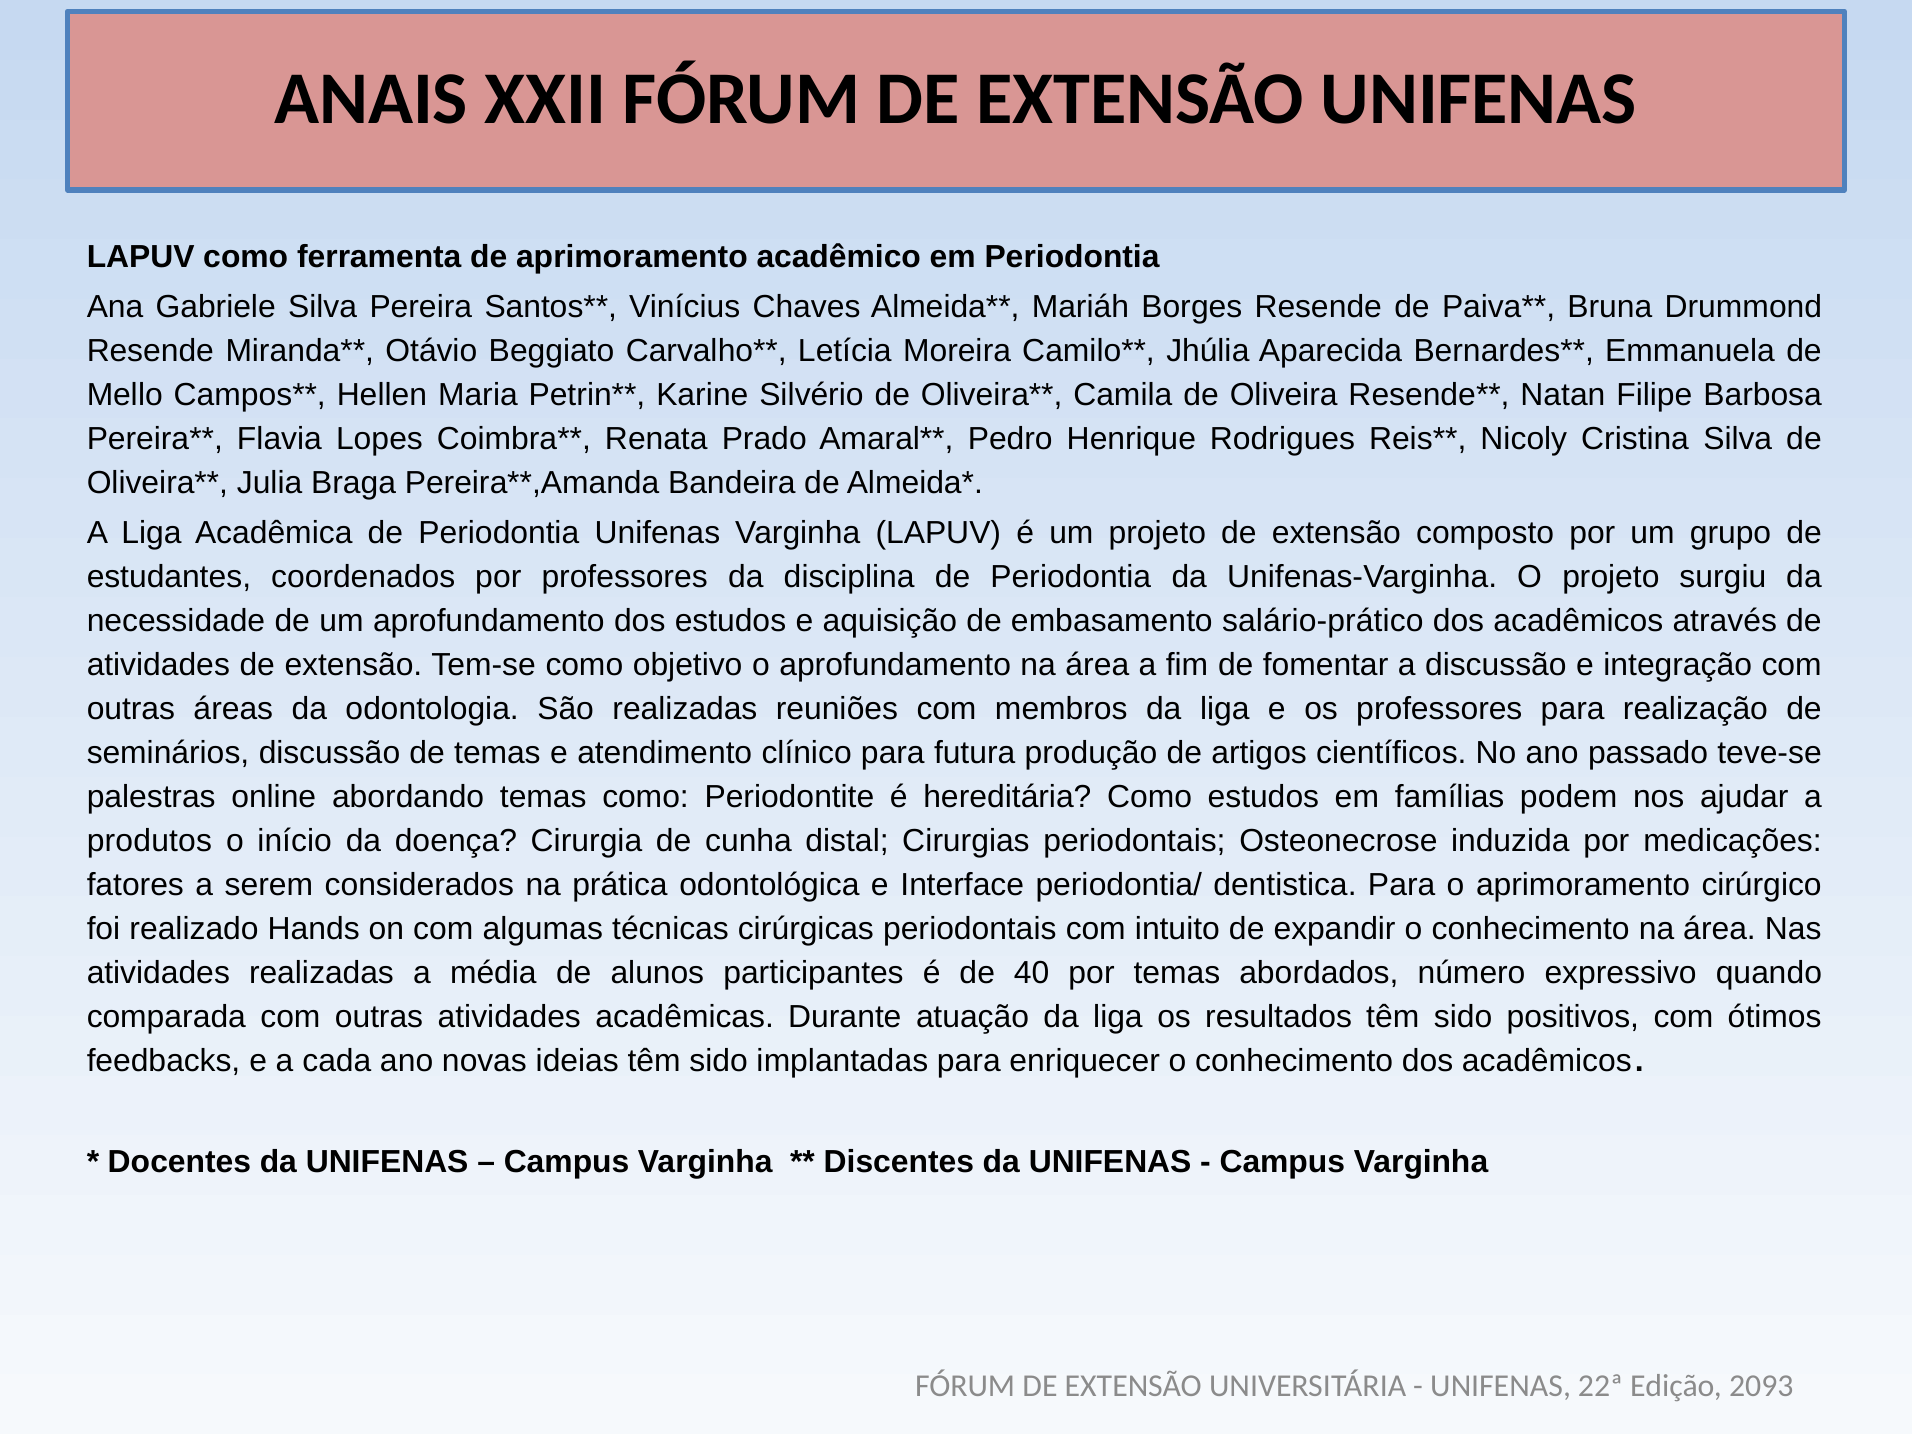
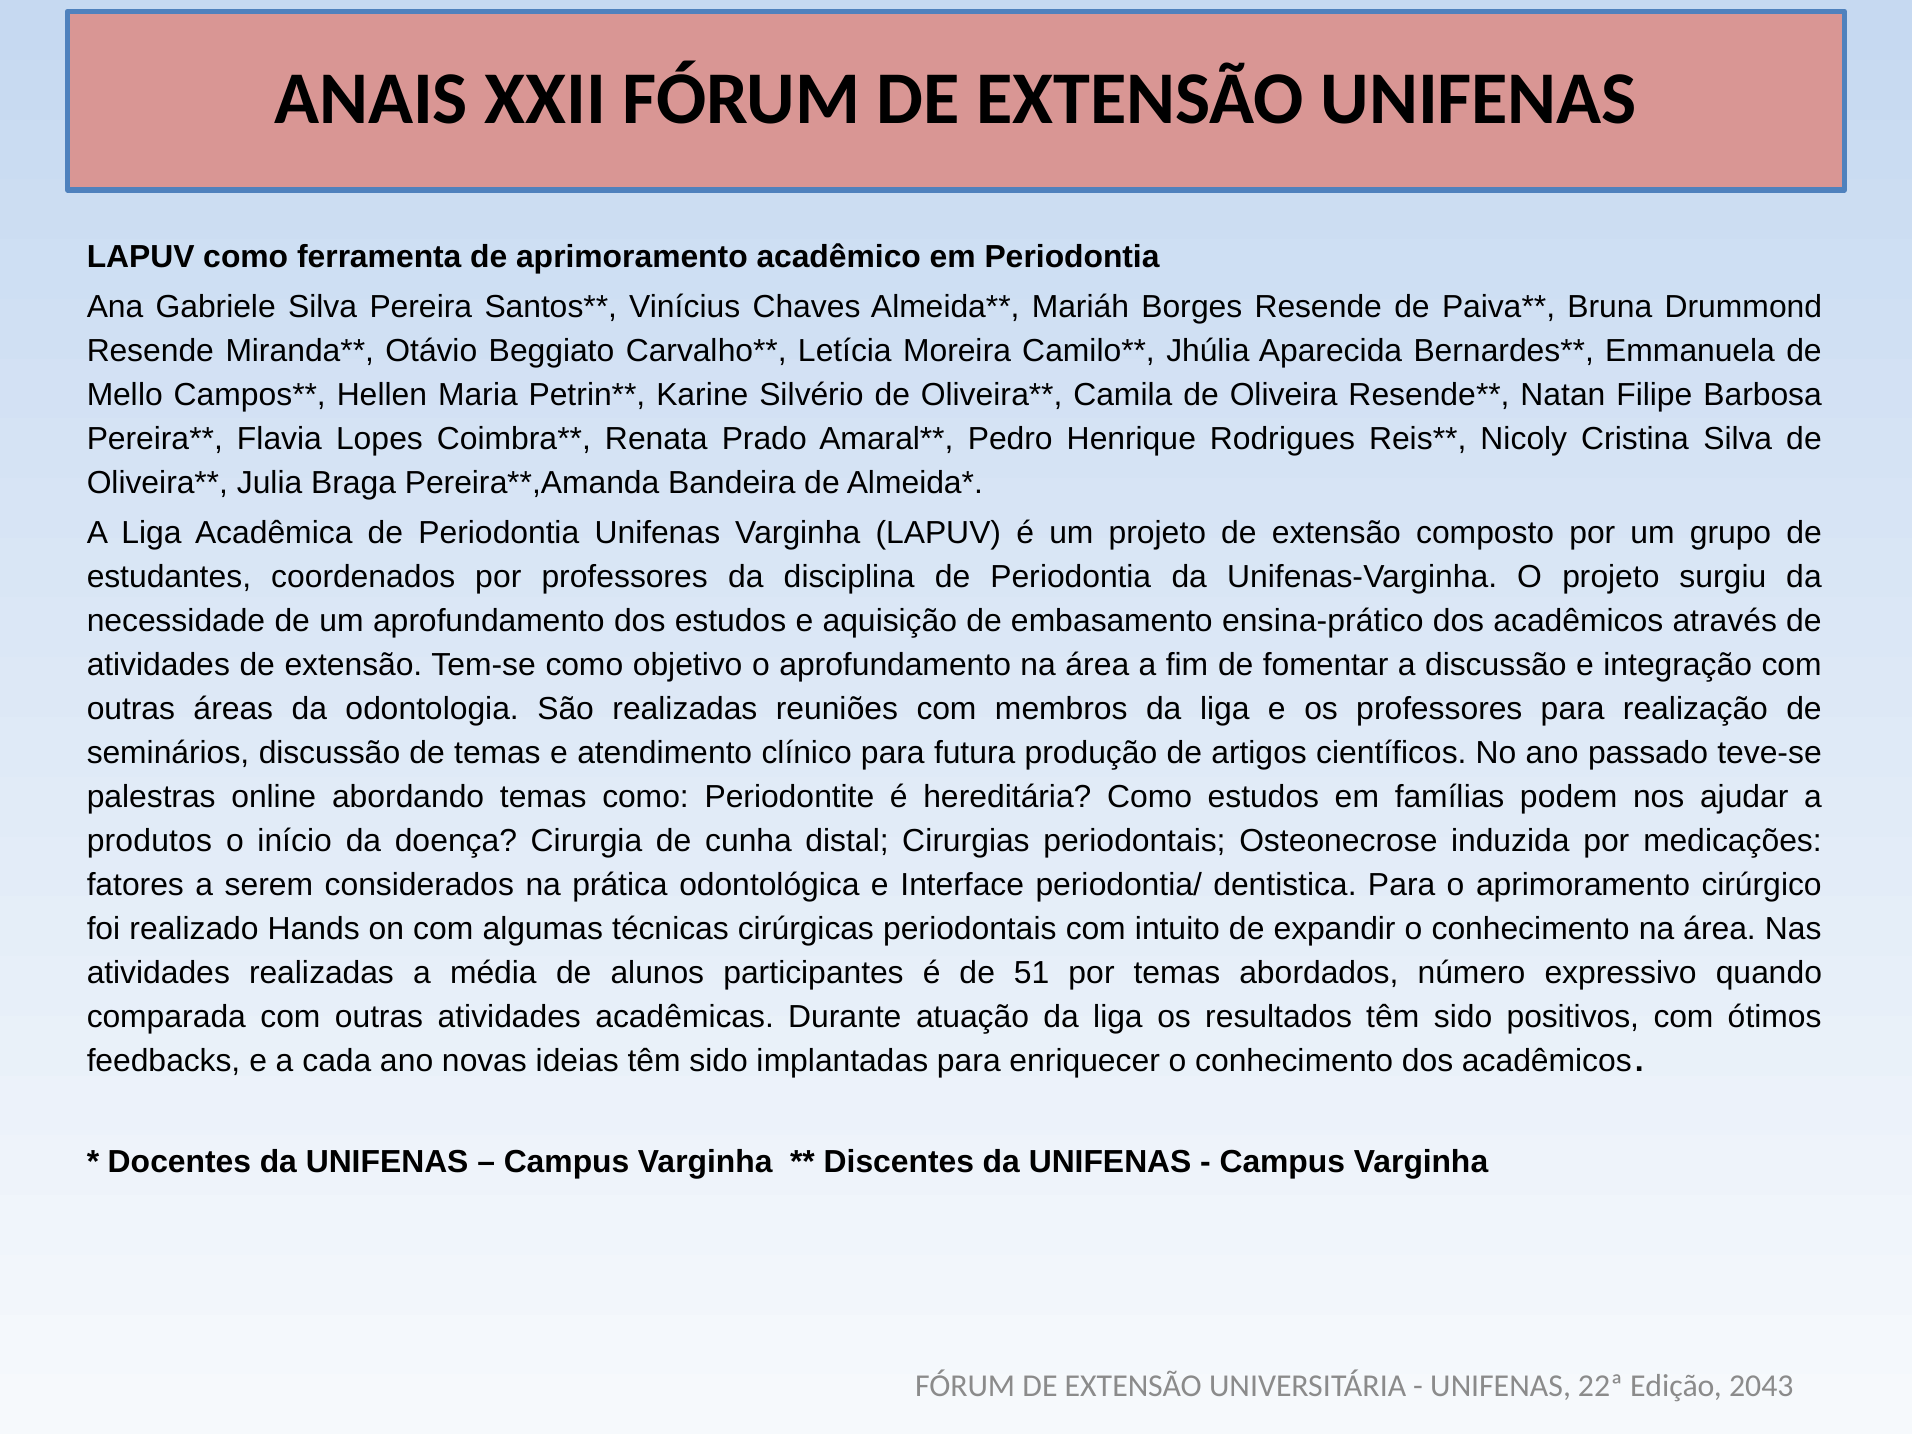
salário-prático: salário-prático -> ensina-prático
40: 40 -> 51
2093: 2093 -> 2043
